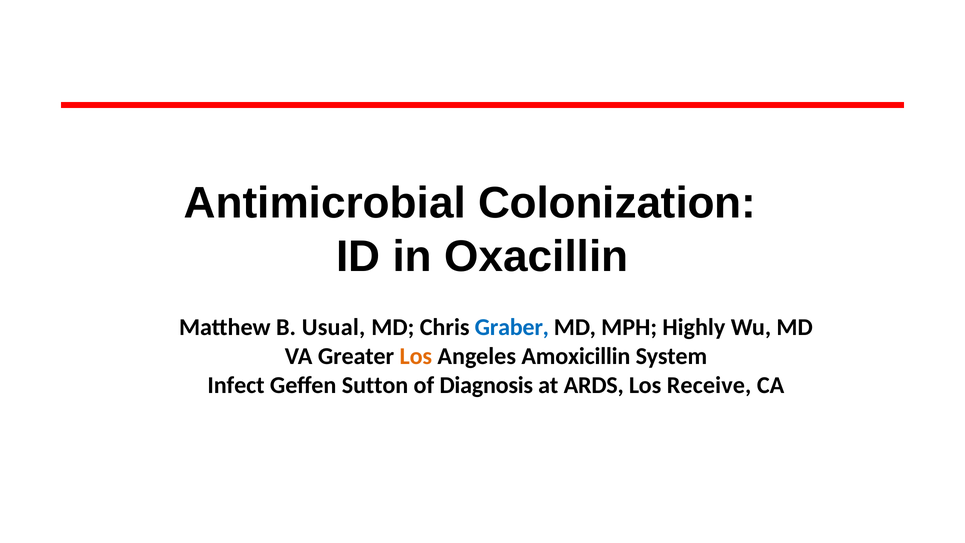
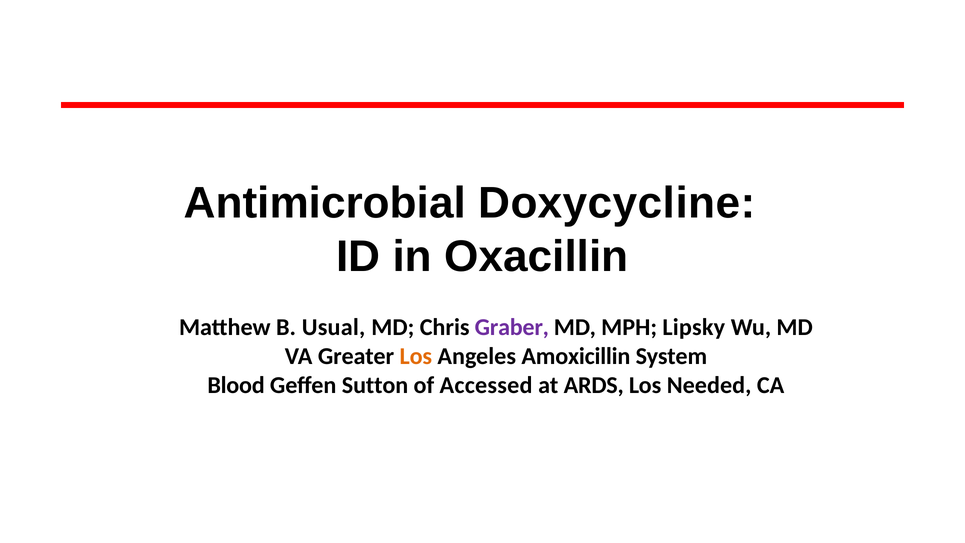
Colonization: Colonization -> Doxycycline
Graber colour: blue -> purple
Highly: Highly -> Lipsky
Infect: Infect -> Blood
Diagnosis: Diagnosis -> Accessed
Receive: Receive -> Needed
